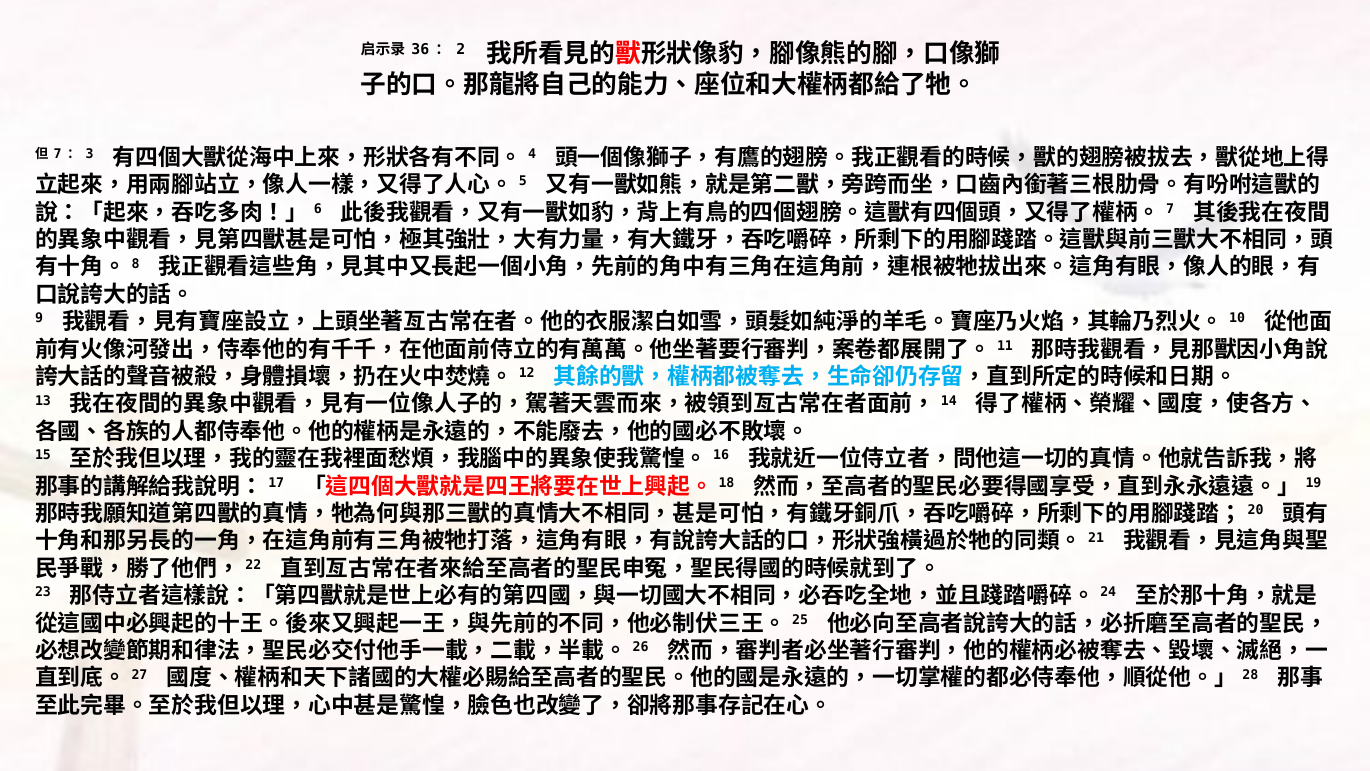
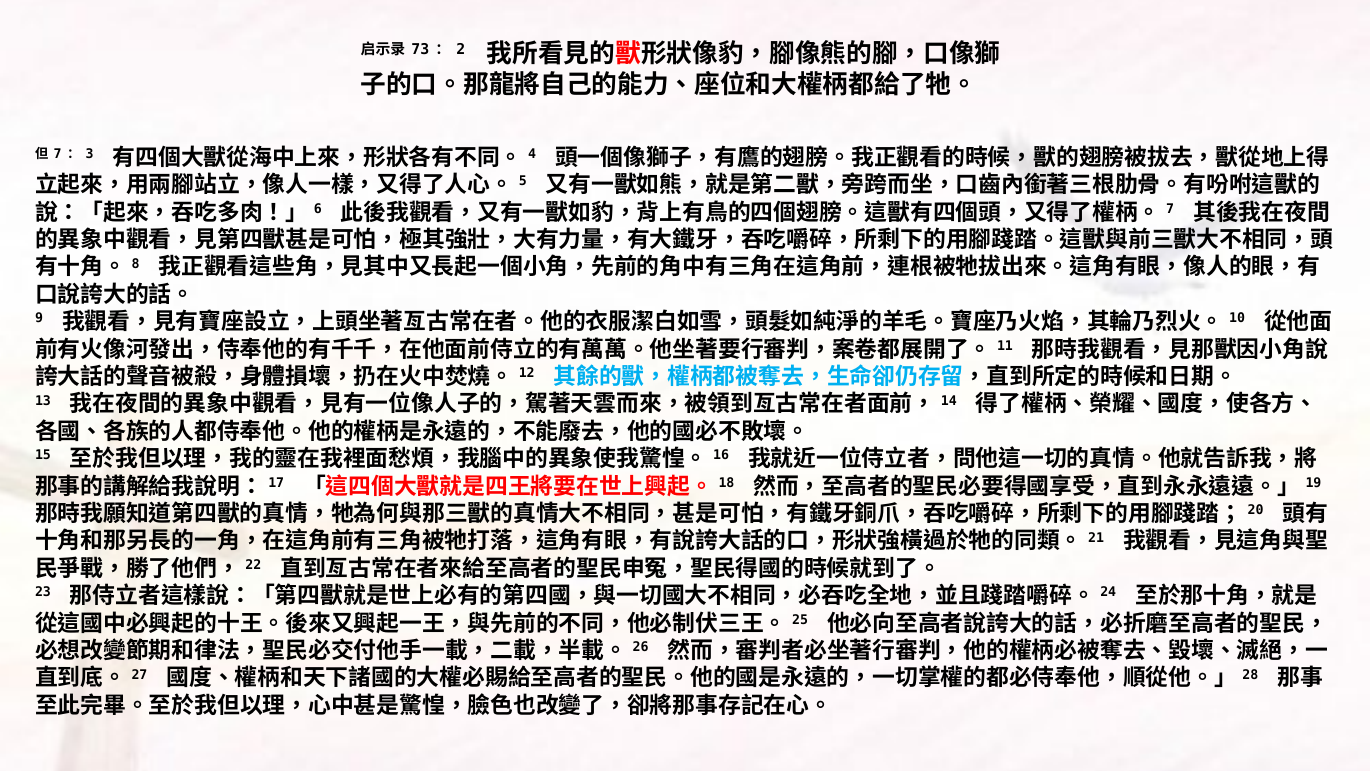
36: 36 -> 73
